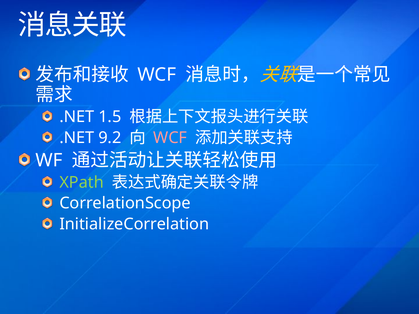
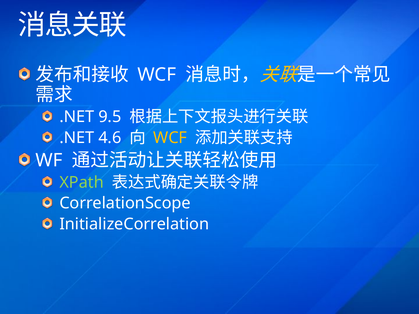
1.5: 1.5 -> 9.5
9.2: 9.2 -> 4.6
WCF at (170, 138) colour: pink -> yellow
